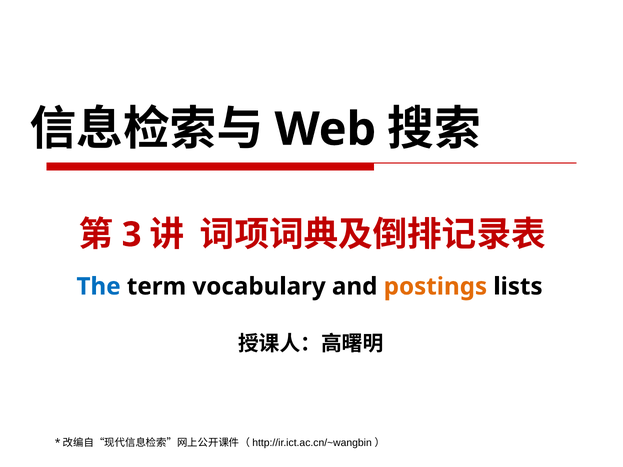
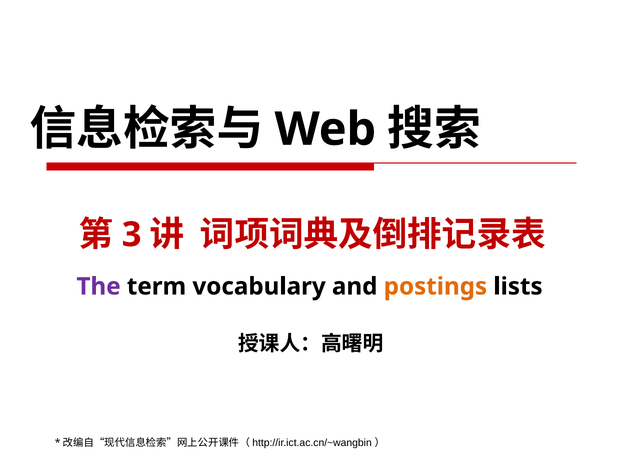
The colour: blue -> purple
